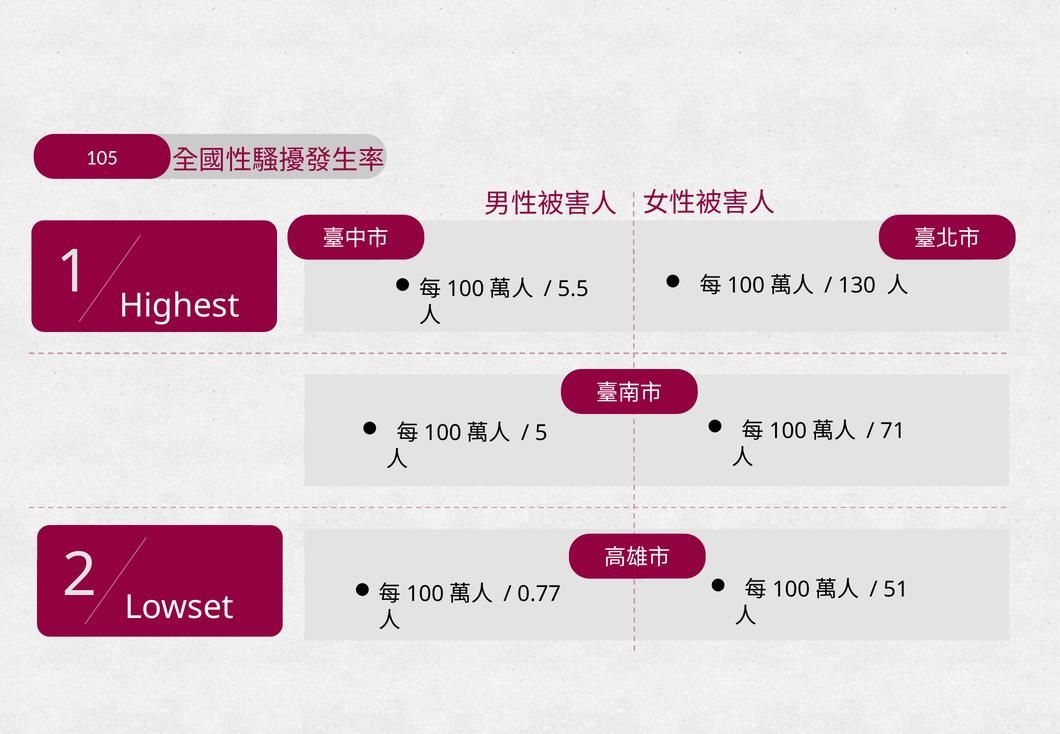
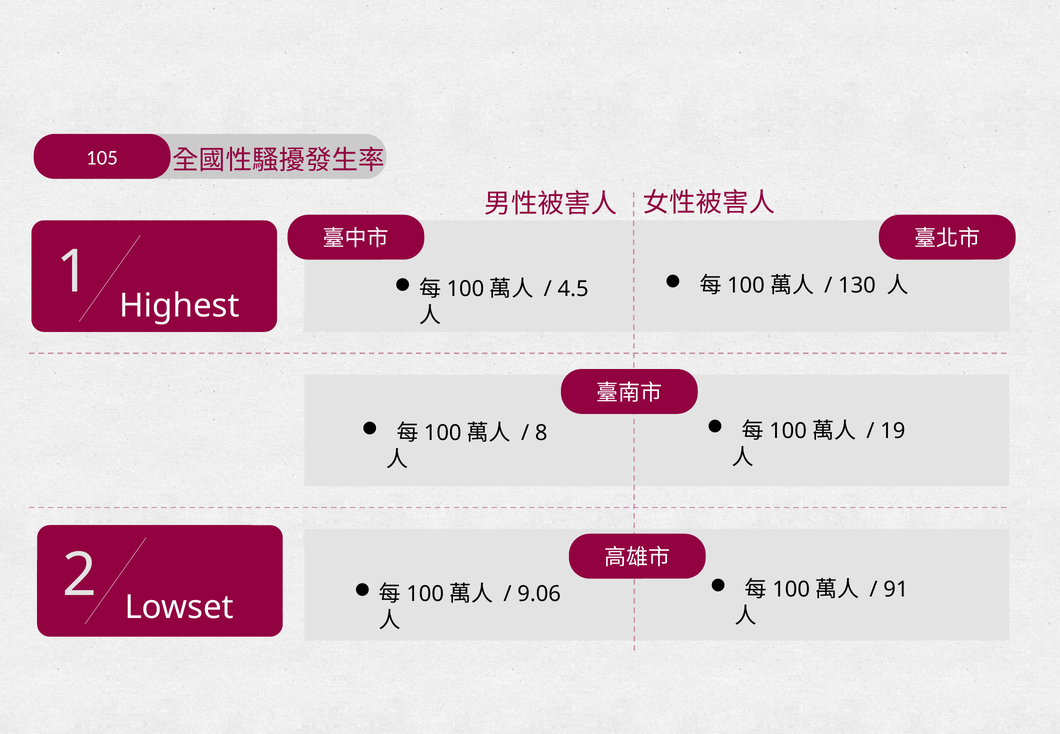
5.5: 5.5 -> 4.5
71: 71 -> 19
5: 5 -> 8
51: 51 -> 91
0.77: 0.77 -> 9.06
